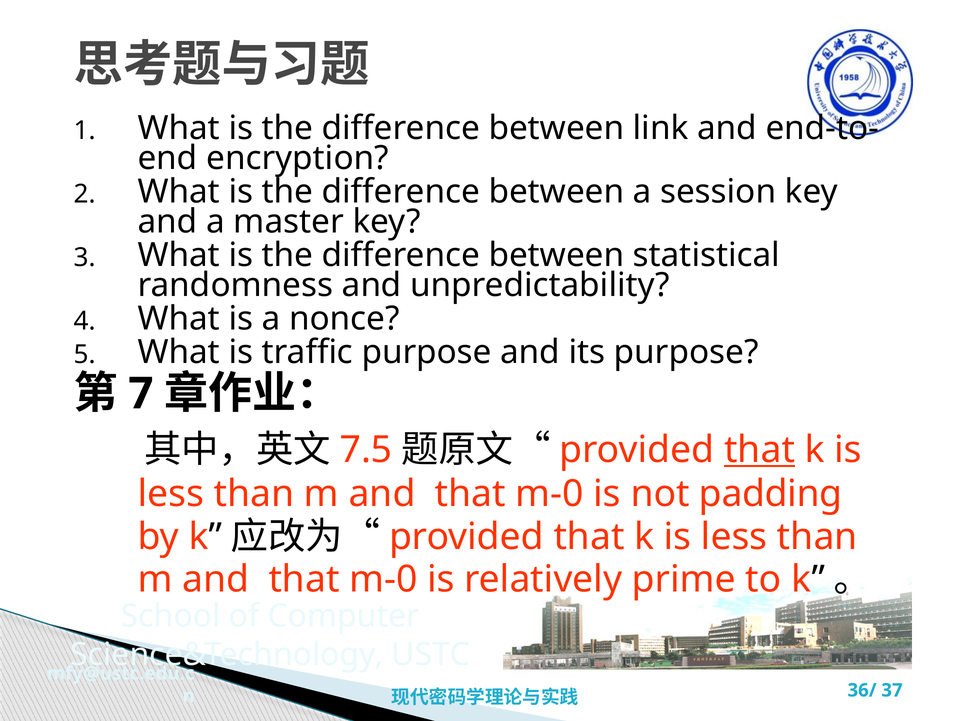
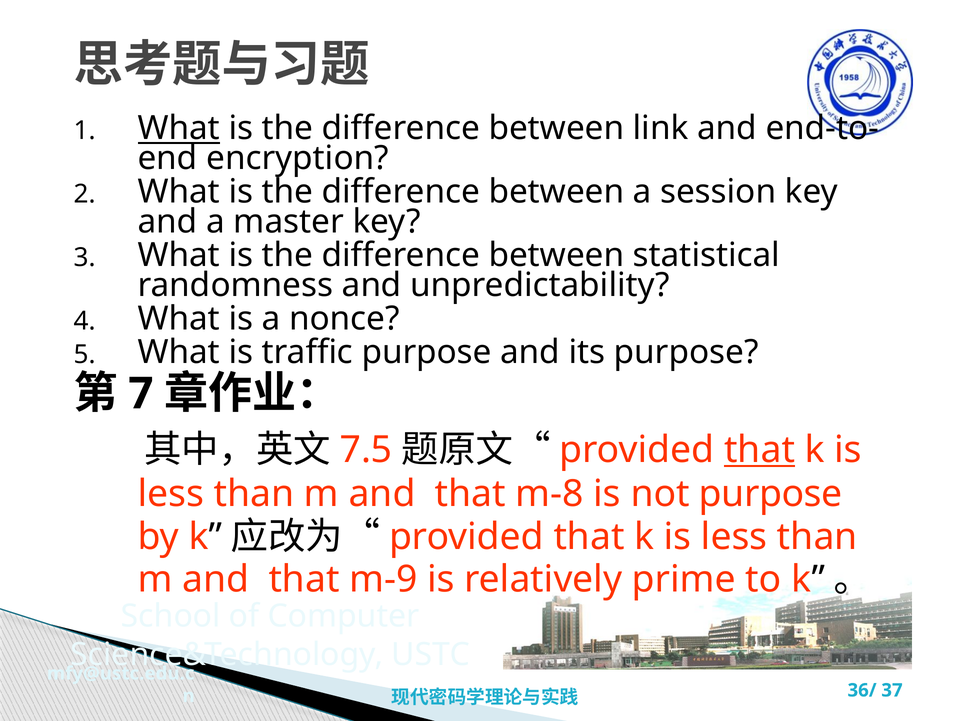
What at (179, 128) underline: none -> present
m-0 at (550, 494): m-0 -> m-8
not padding: padding -> purpose
m-0 at (383, 579): m-0 -> m-9
